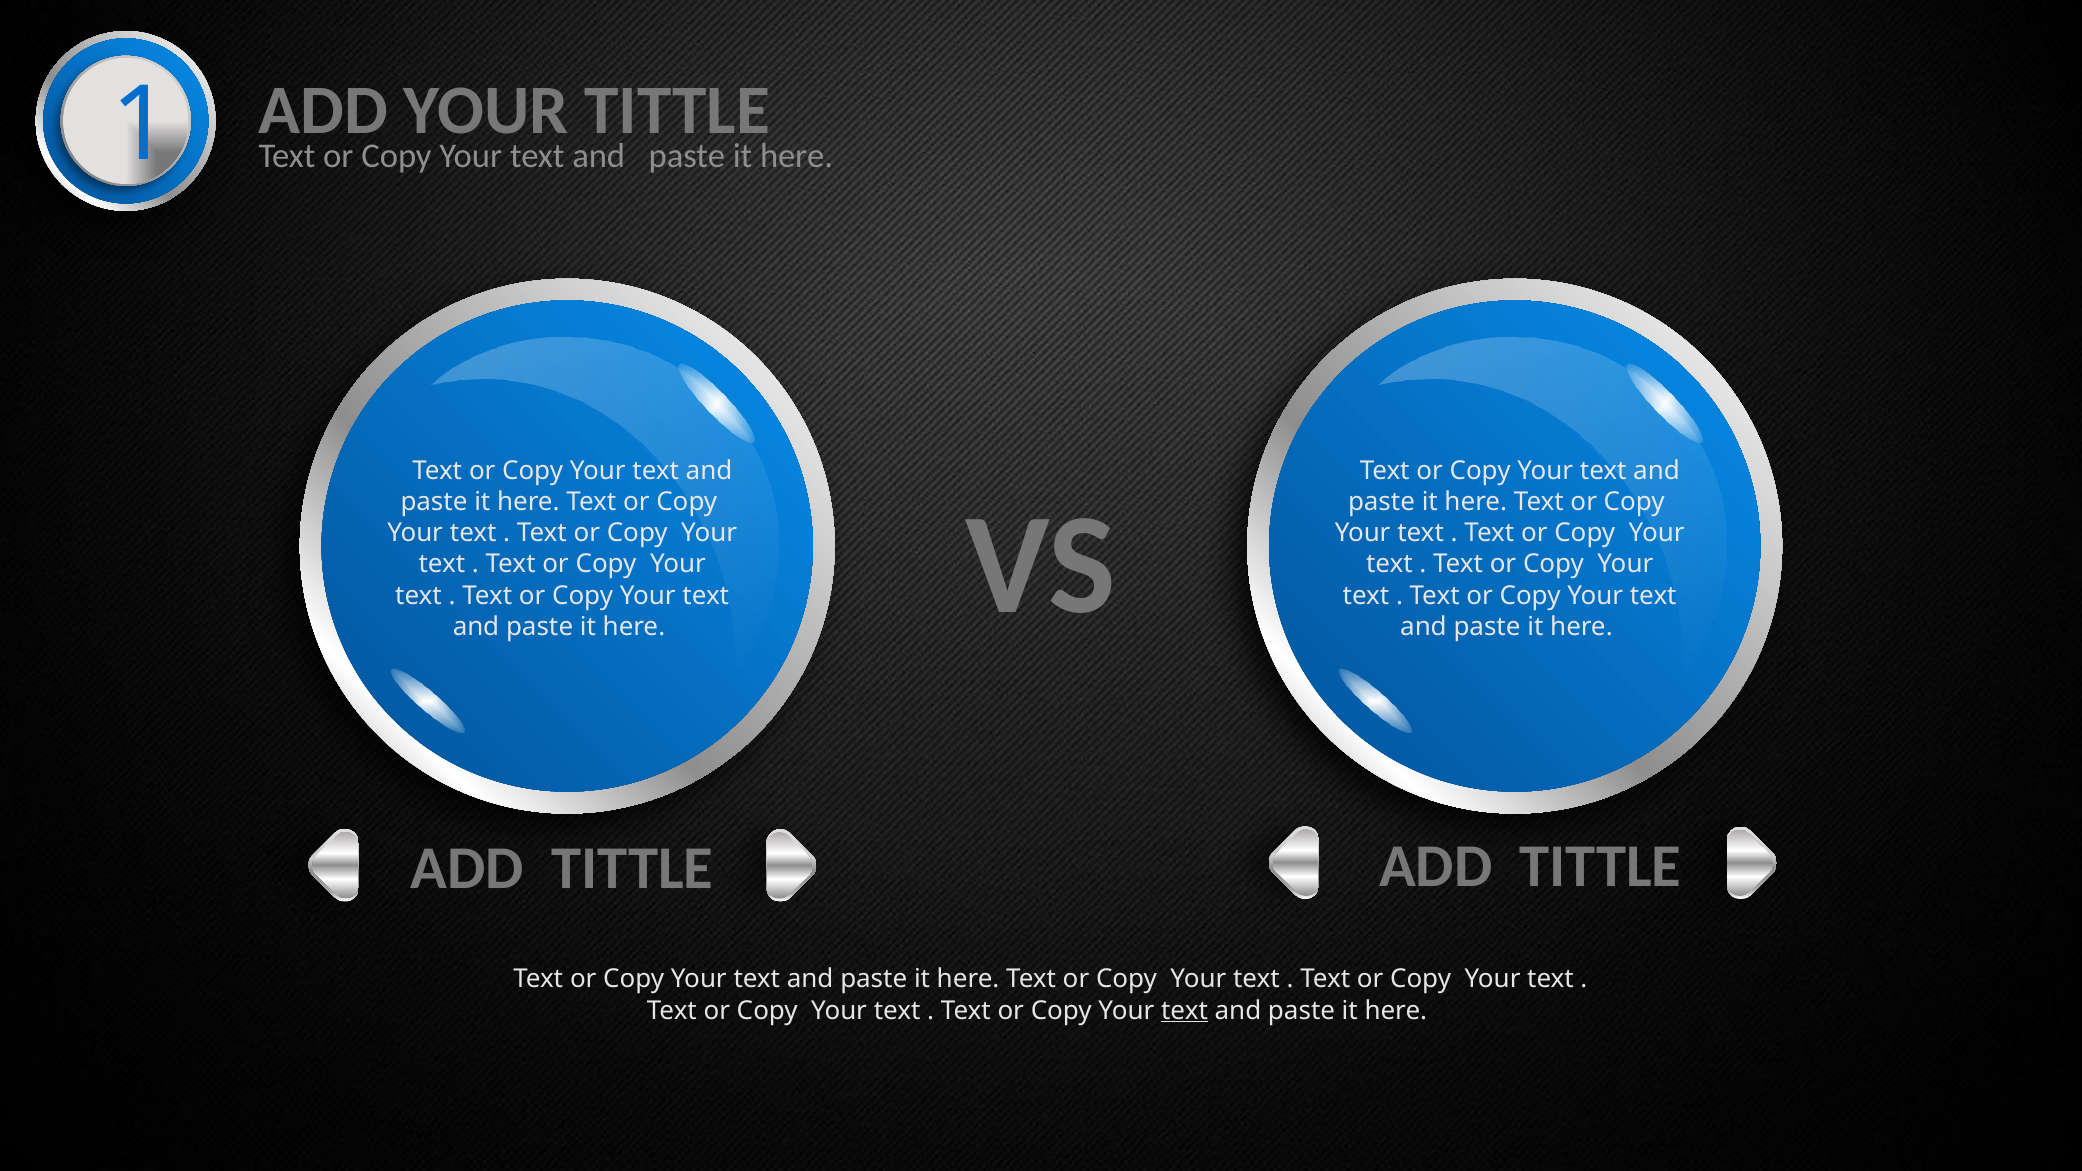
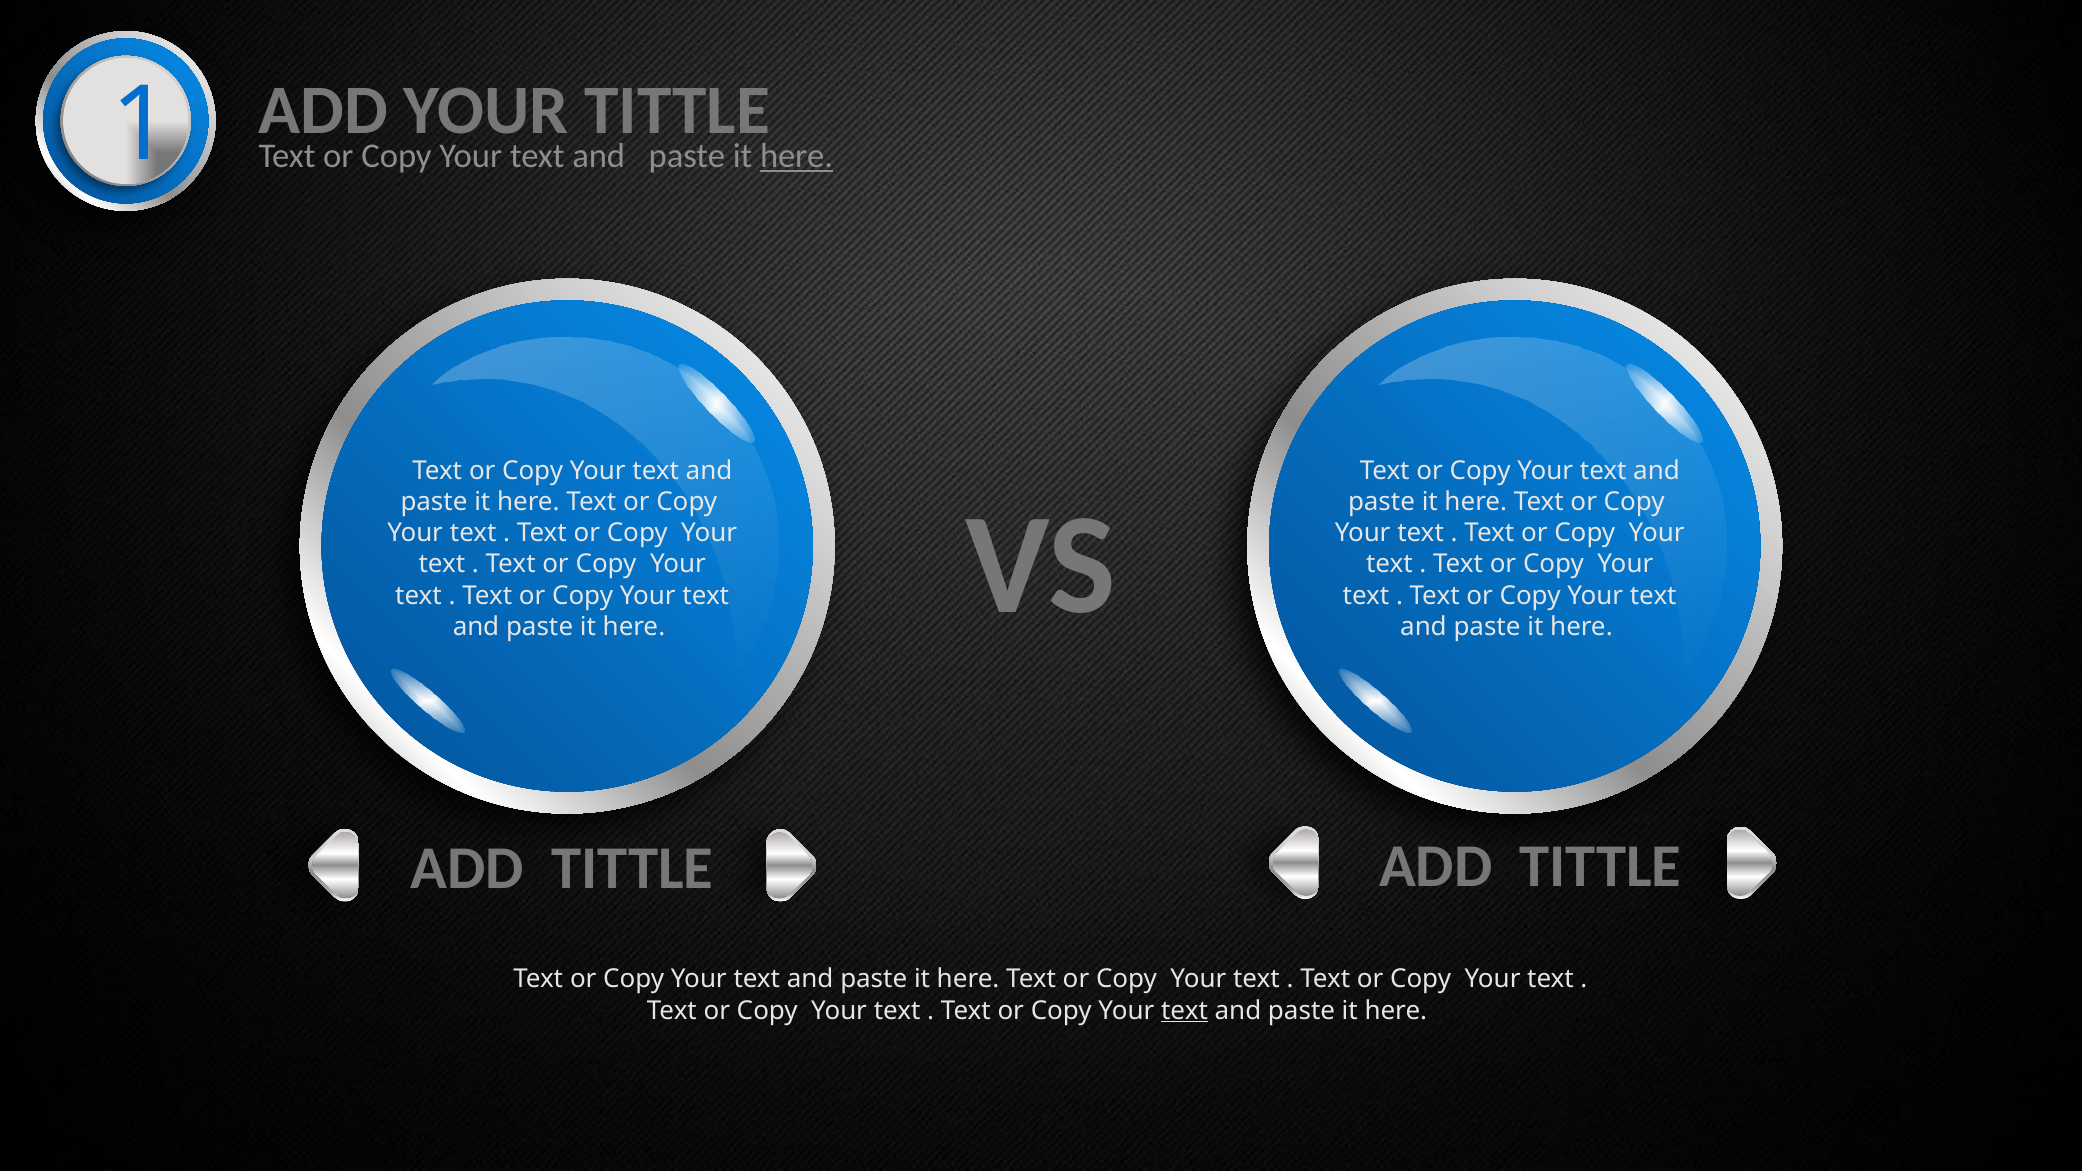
here at (797, 157) underline: none -> present
